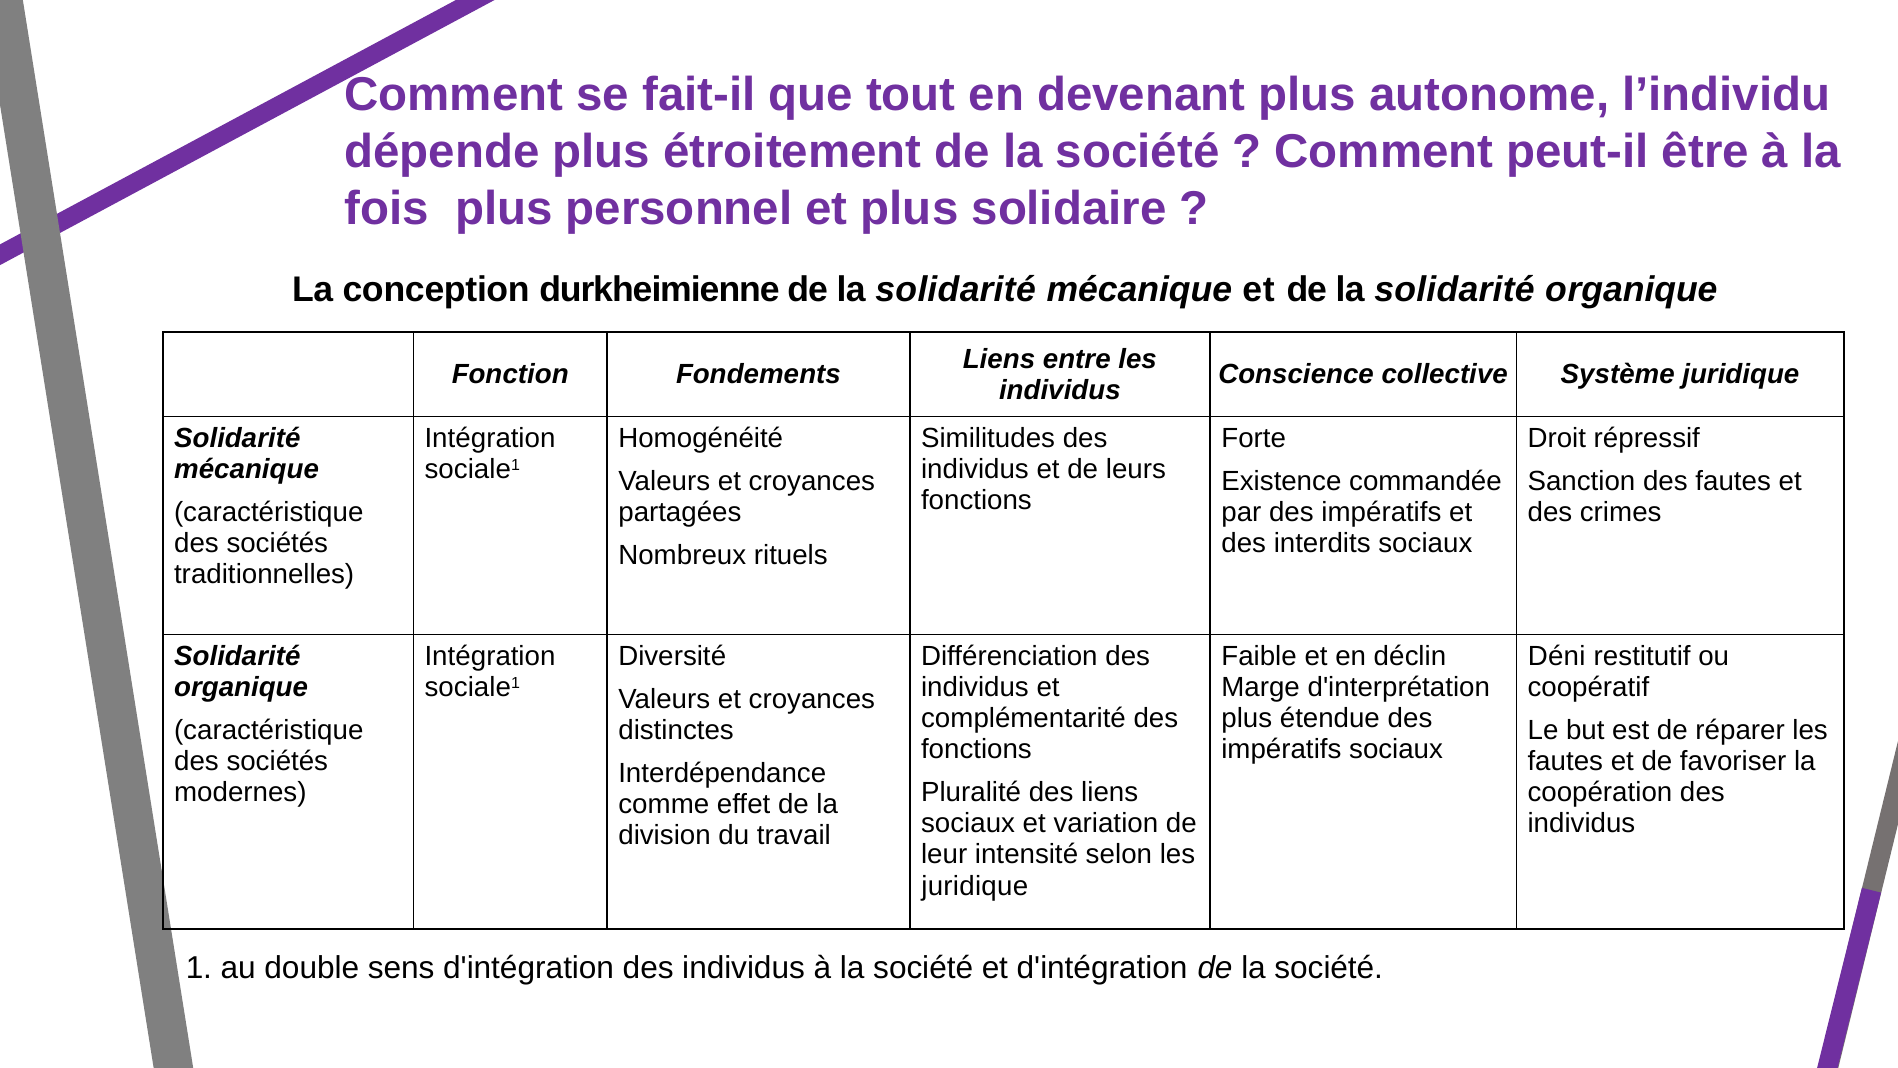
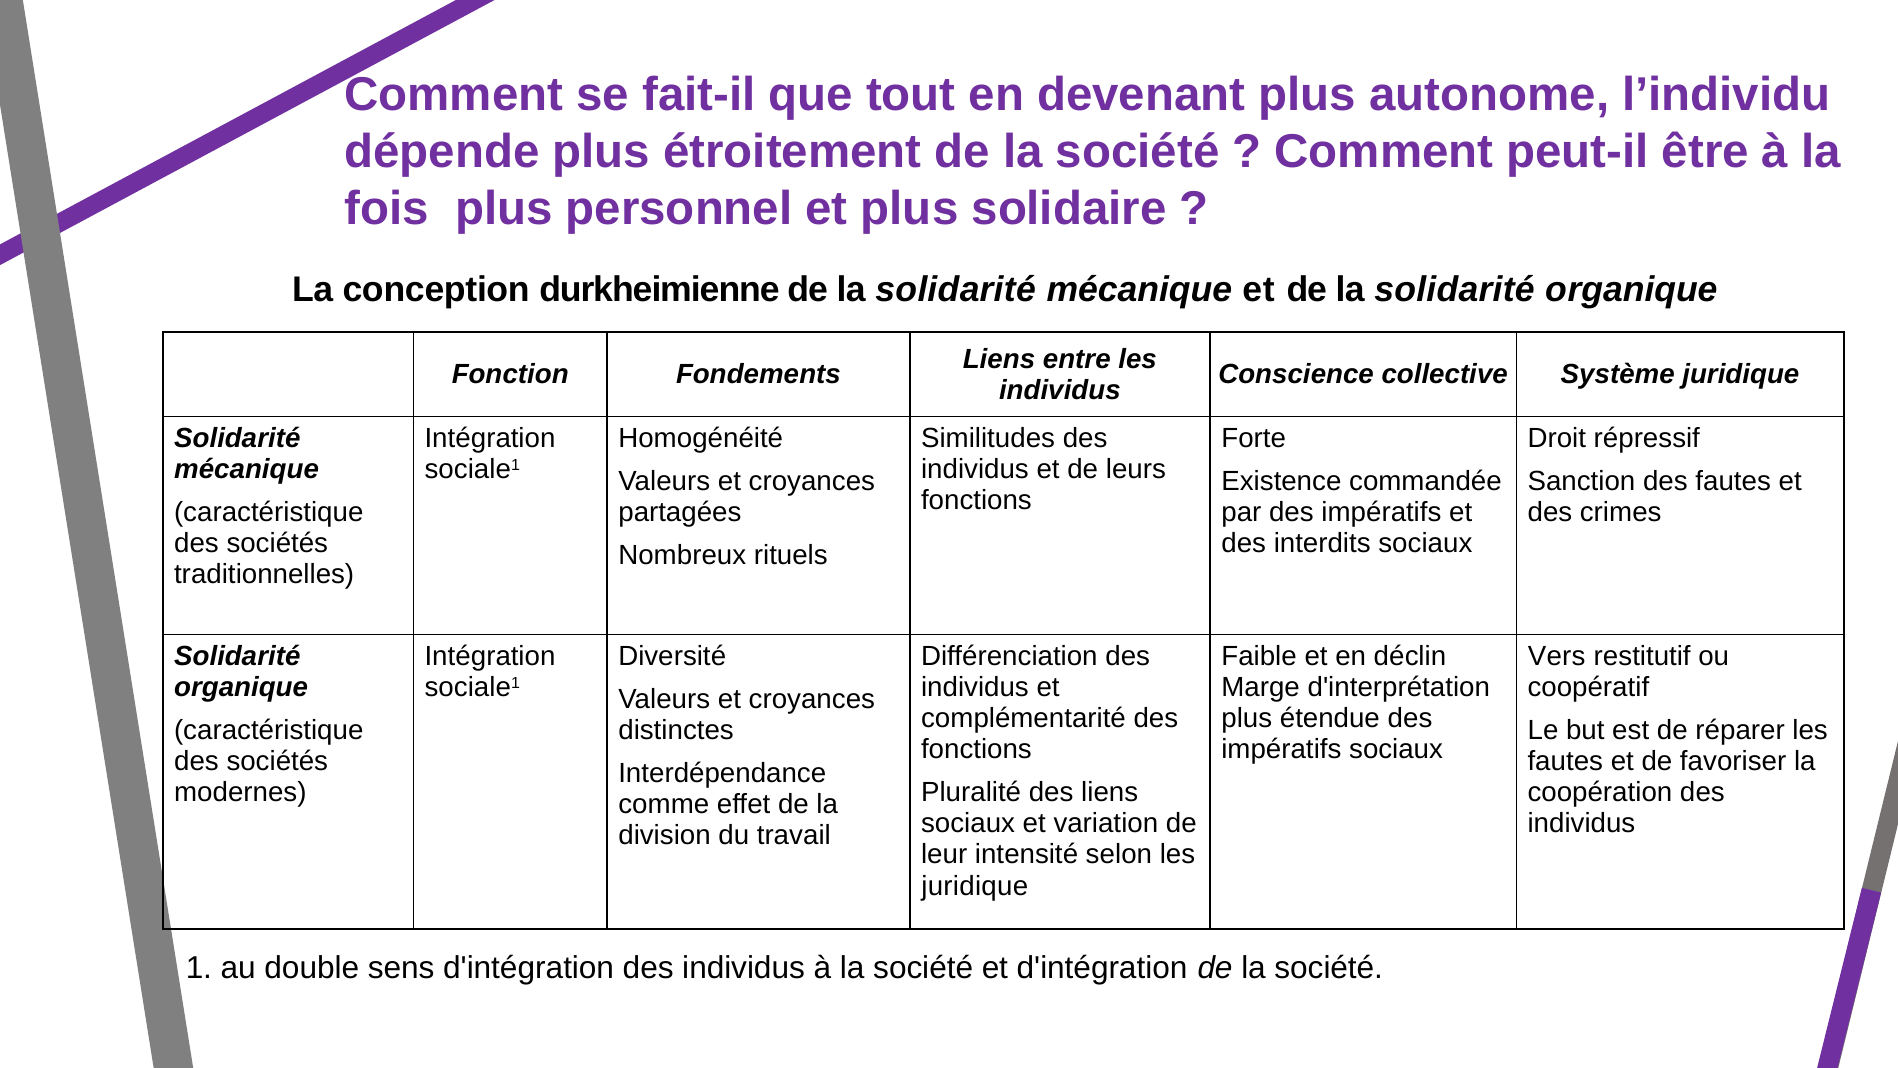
Déni: Déni -> Vers
